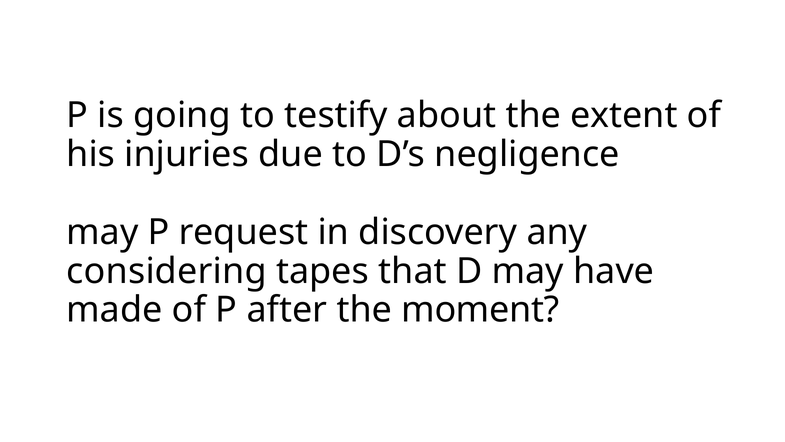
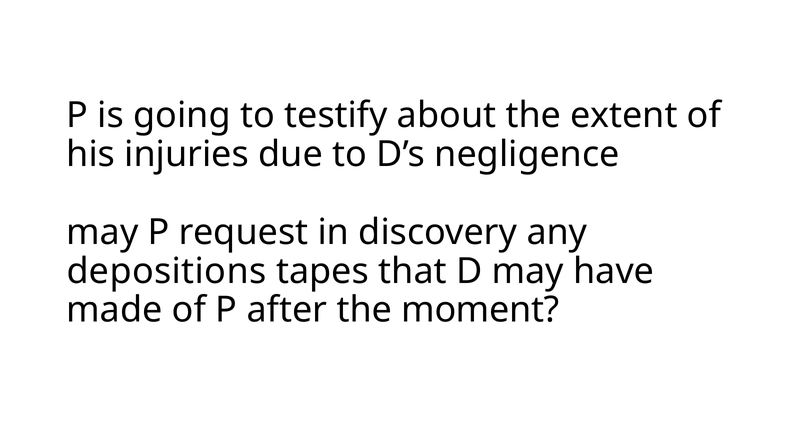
considering: considering -> depositions
